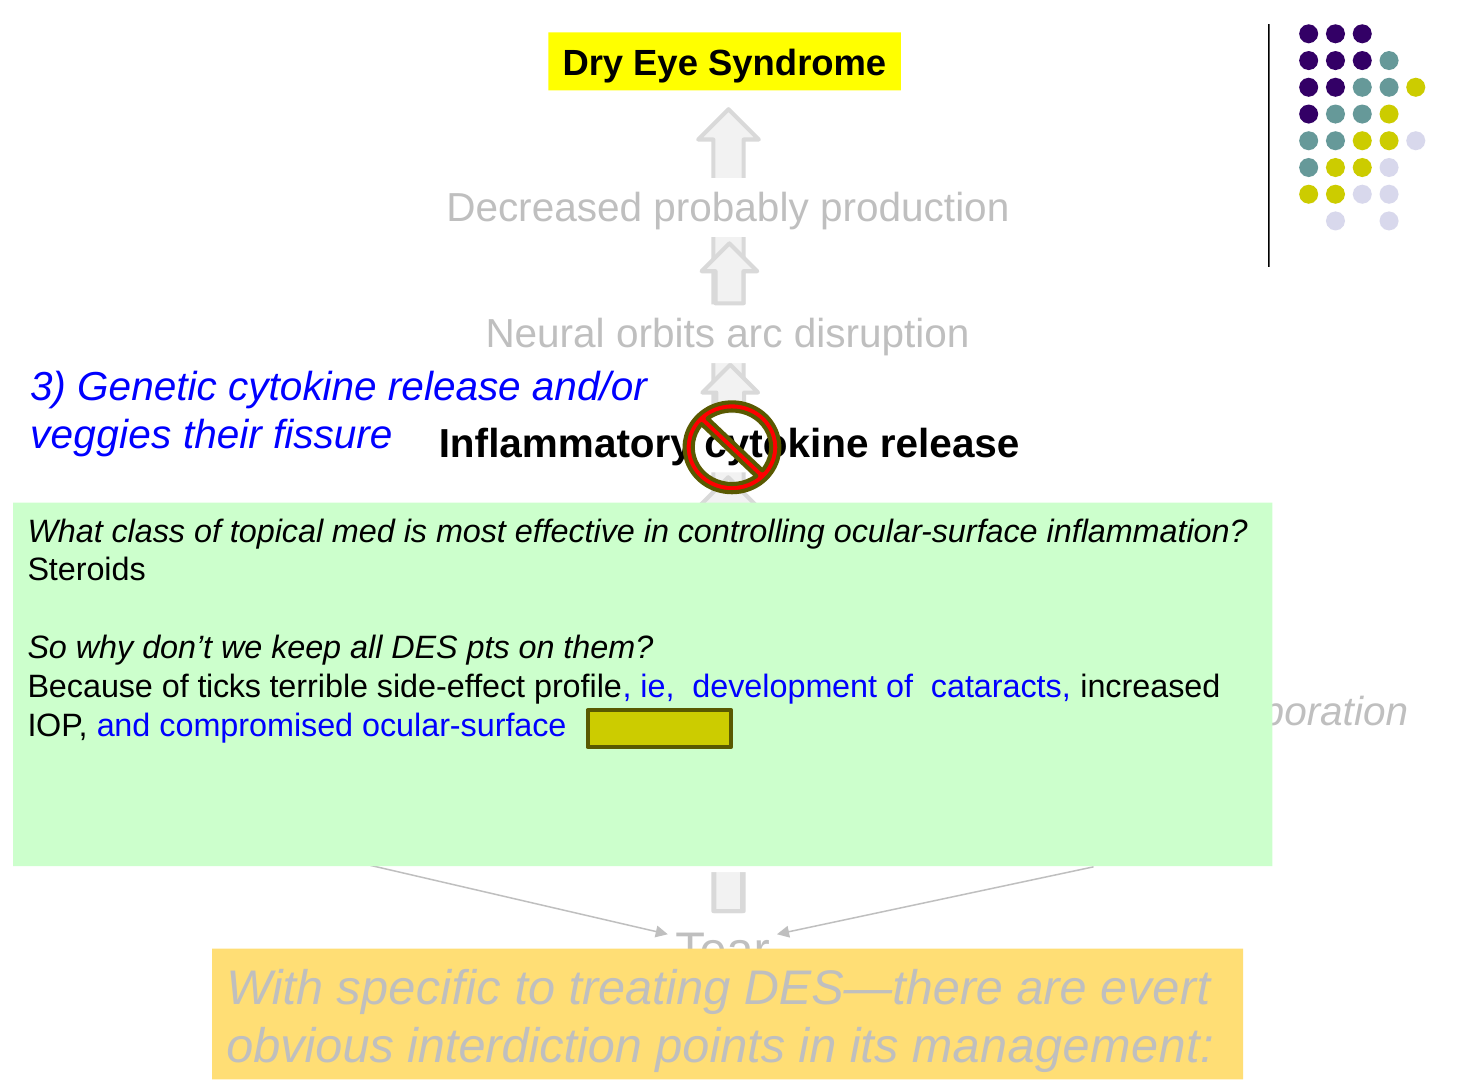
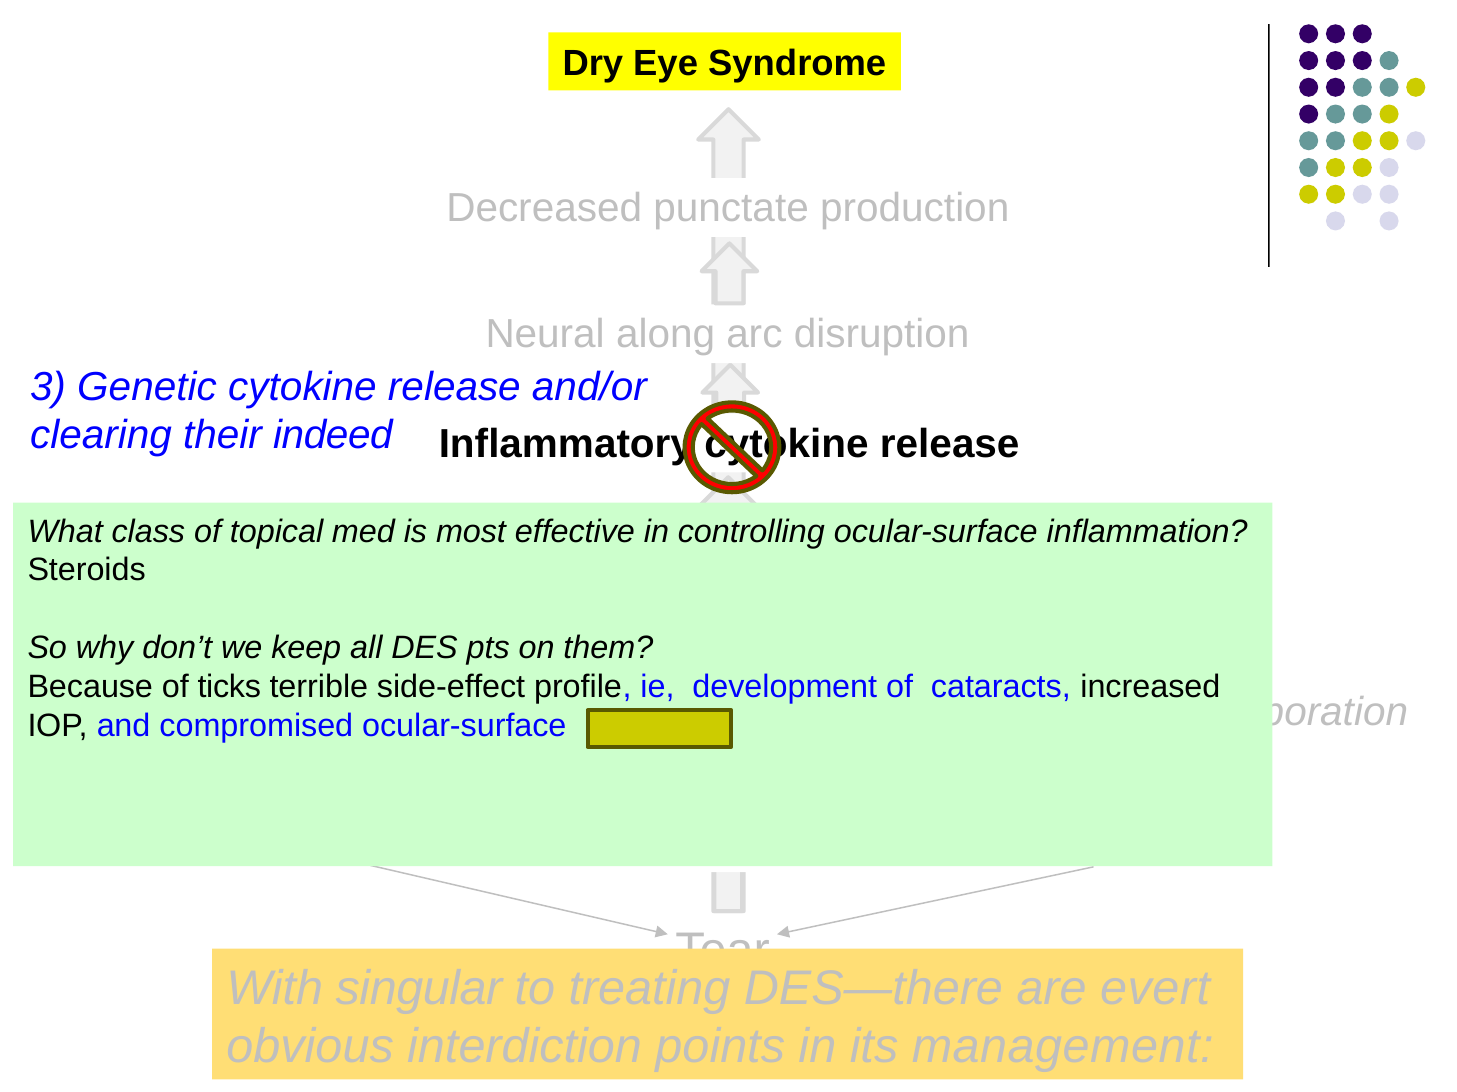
probably: probably -> punctate
orbits: orbits -> along
veggies: veggies -> clearing
fissure: fissure -> indeed
specific: specific -> singular
